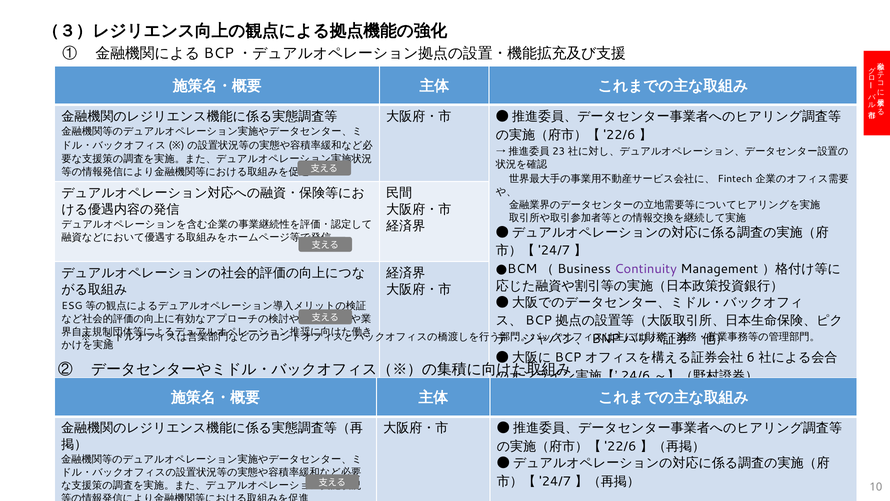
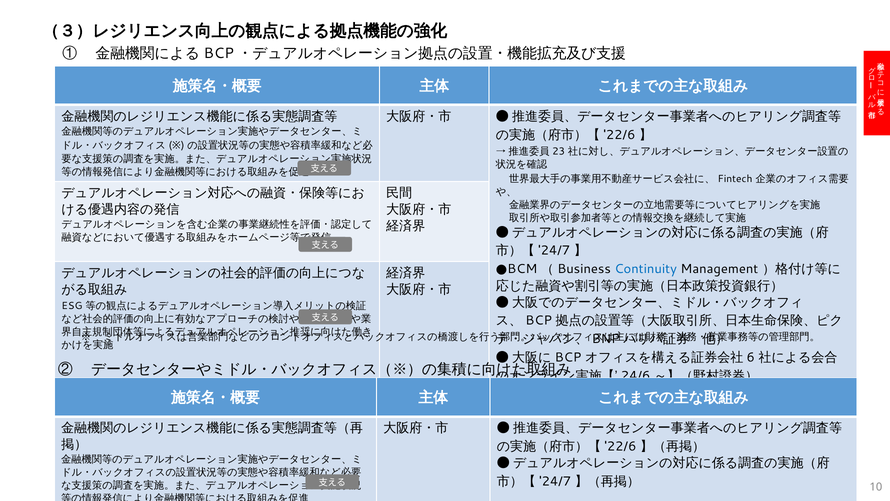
Continuity colour: purple -> blue
